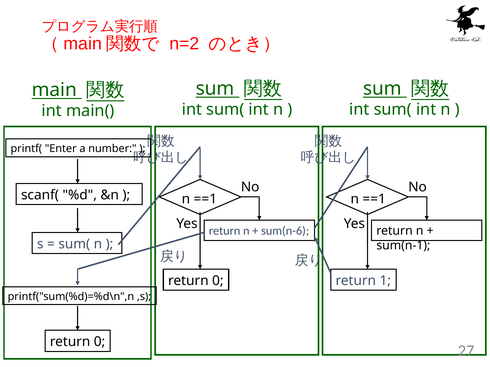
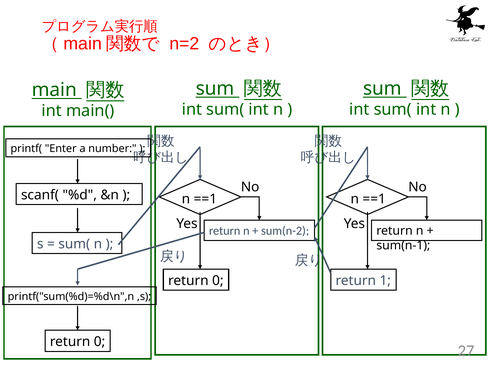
sum(n-6: sum(n-6 -> sum(n-2
